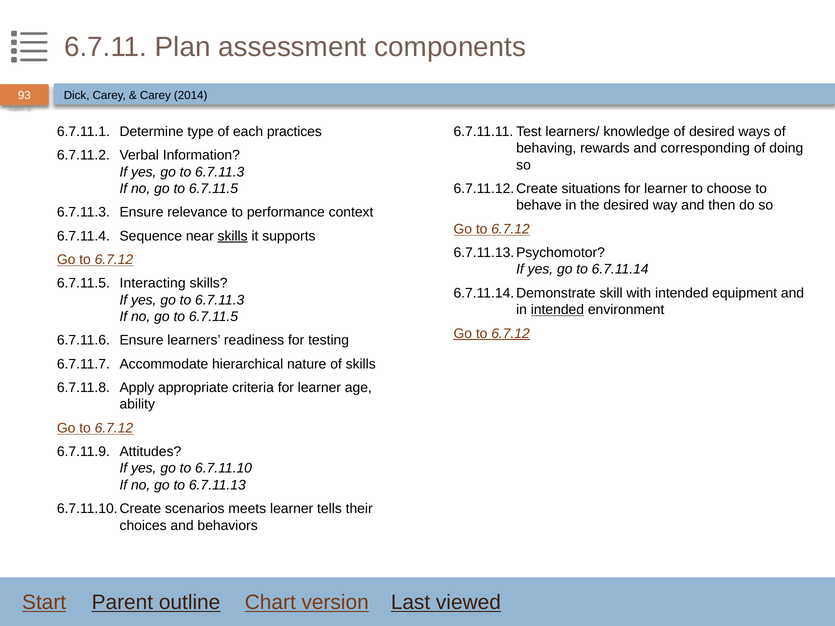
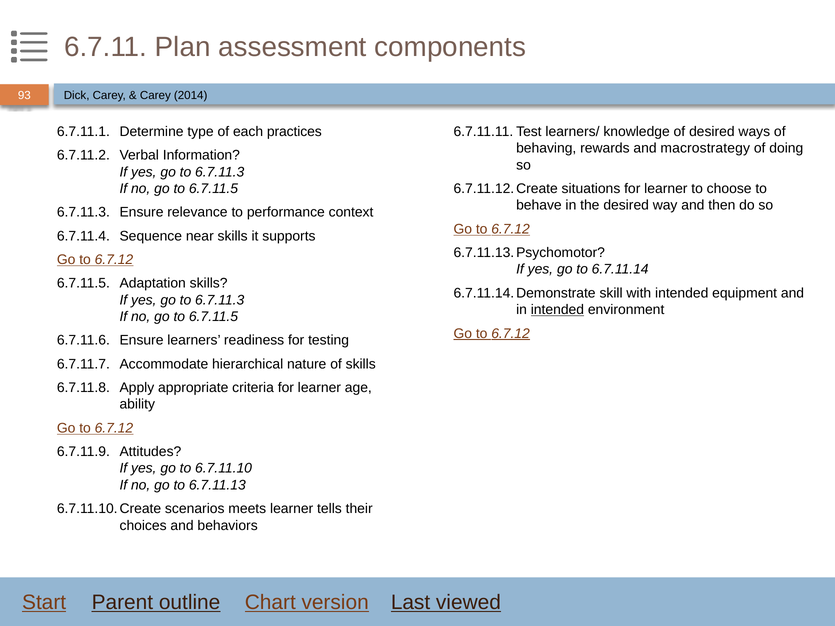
corresponding: corresponding -> macrostrategy
skills at (233, 236) underline: present -> none
Interacting: Interacting -> Adaptation
